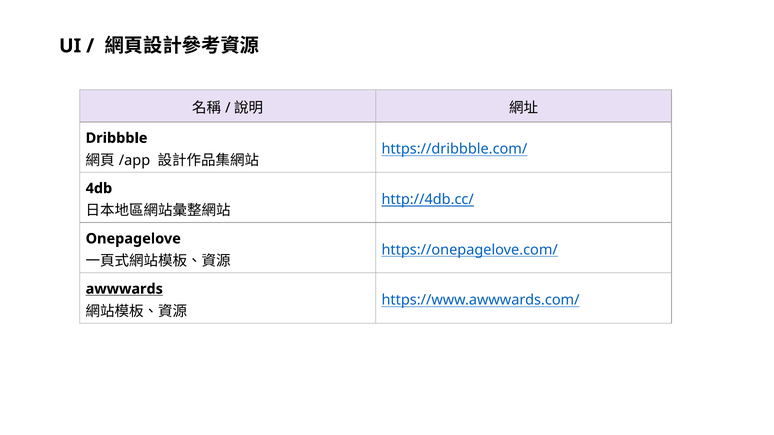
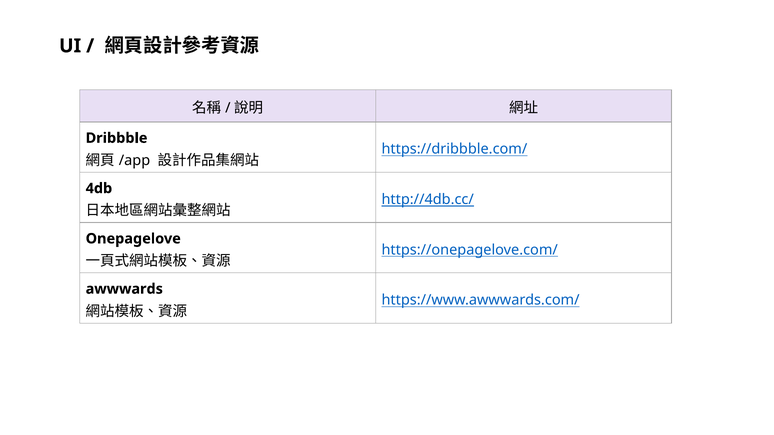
awwwards underline: present -> none
